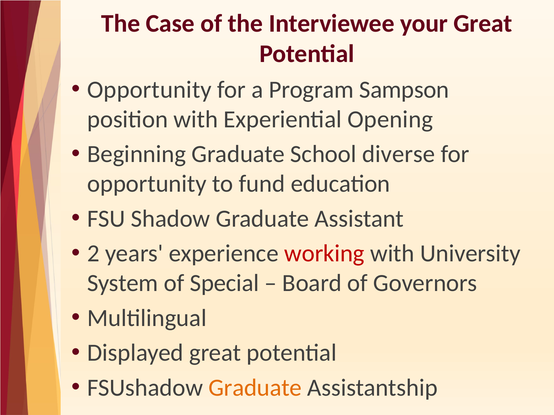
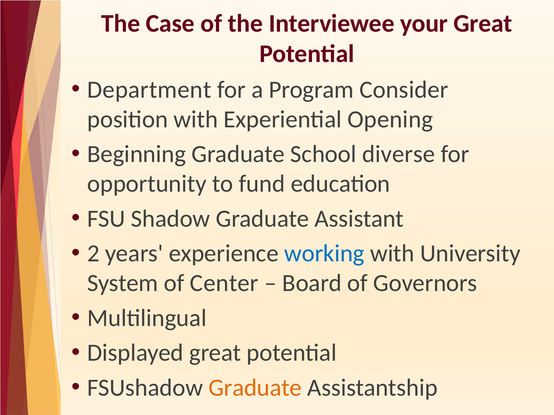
Opportunity at (149, 90): Opportunity -> Department
Sampson: Sampson -> Consider
working colour: red -> blue
Special: Special -> Center
